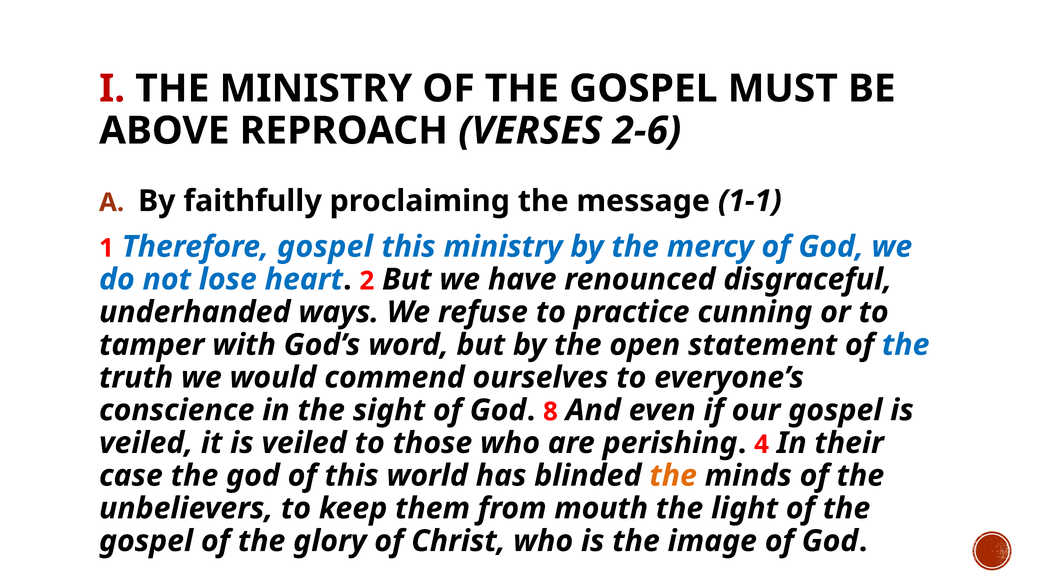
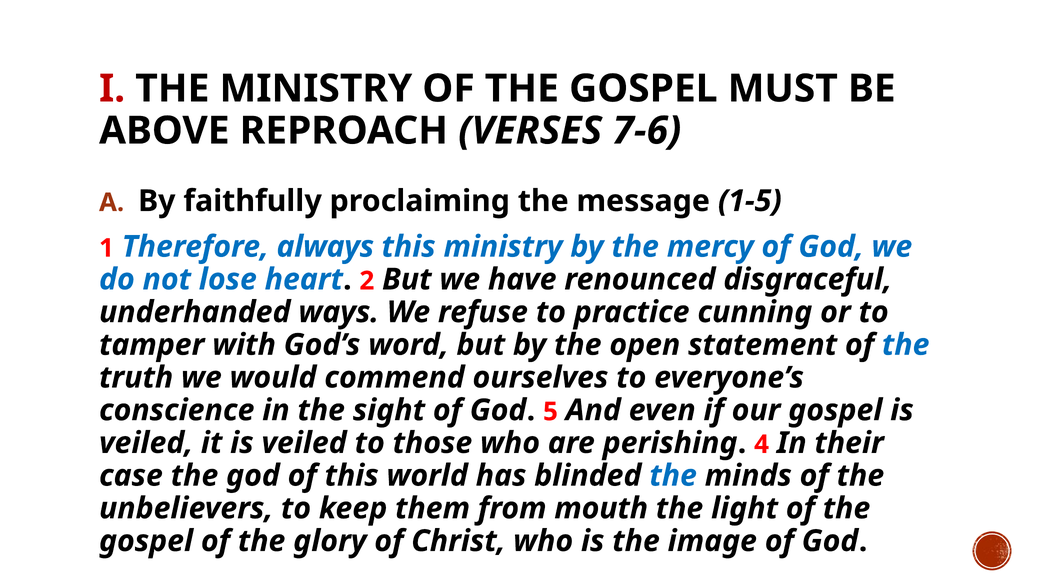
2-6: 2-6 -> 7-6
1-1: 1-1 -> 1-5
Therefore gospel: gospel -> always
8: 8 -> 5
the at (673, 476) colour: orange -> blue
